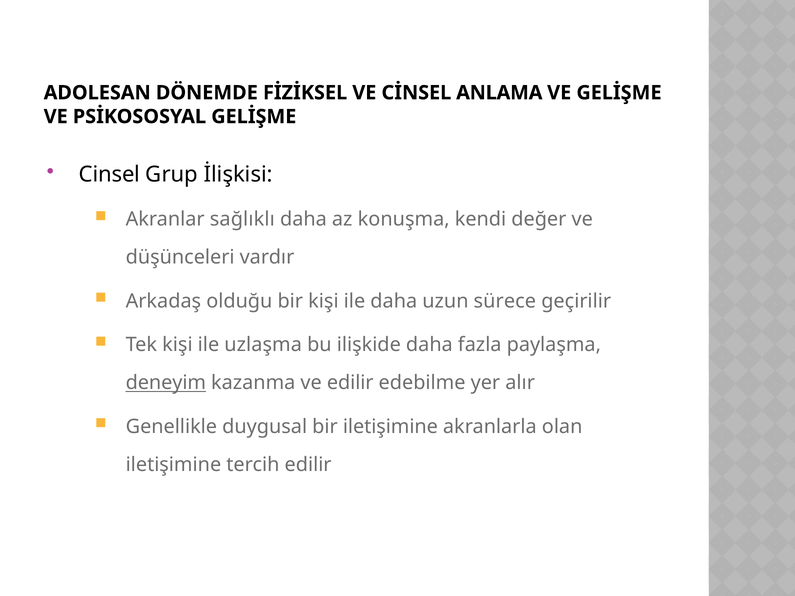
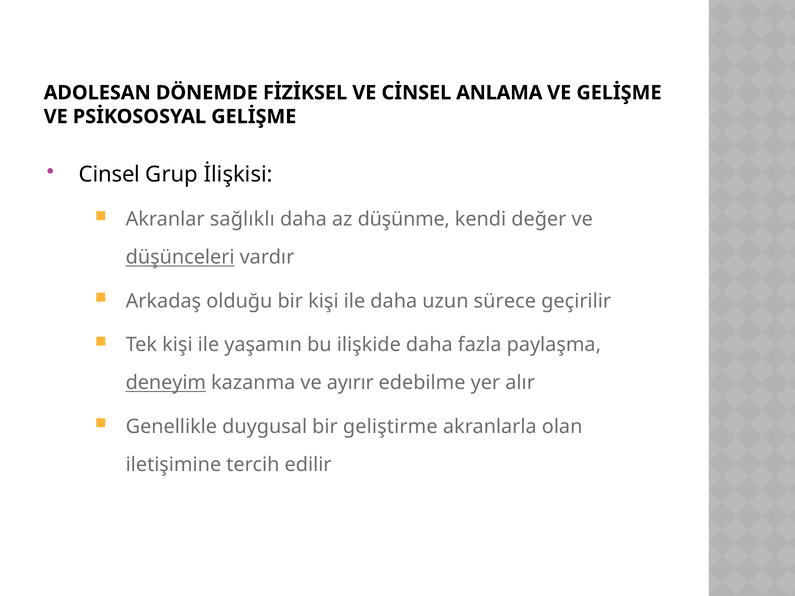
konuşma: konuşma -> düşünme
düşünceleri underline: none -> present
uzlaşma: uzlaşma -> yaşamın
ve edilir: edilir -> ayırır
bir iletişimine: iletişimine -> geliştirme
